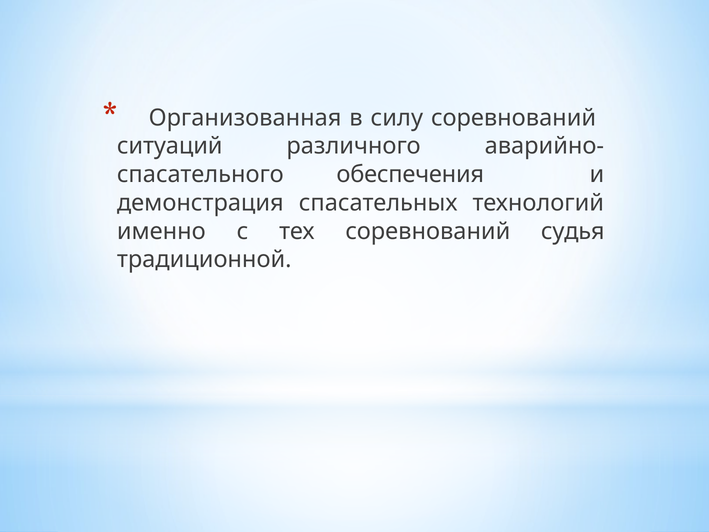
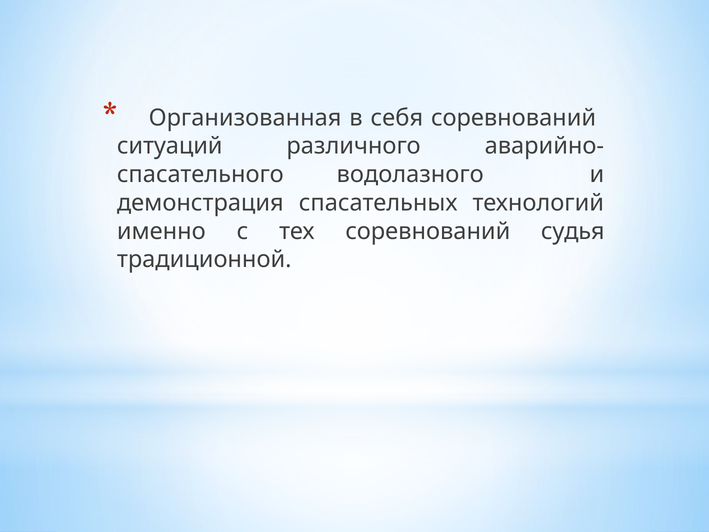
силу: силу -> себя
обеспечения: обеспечения -> водолазного
